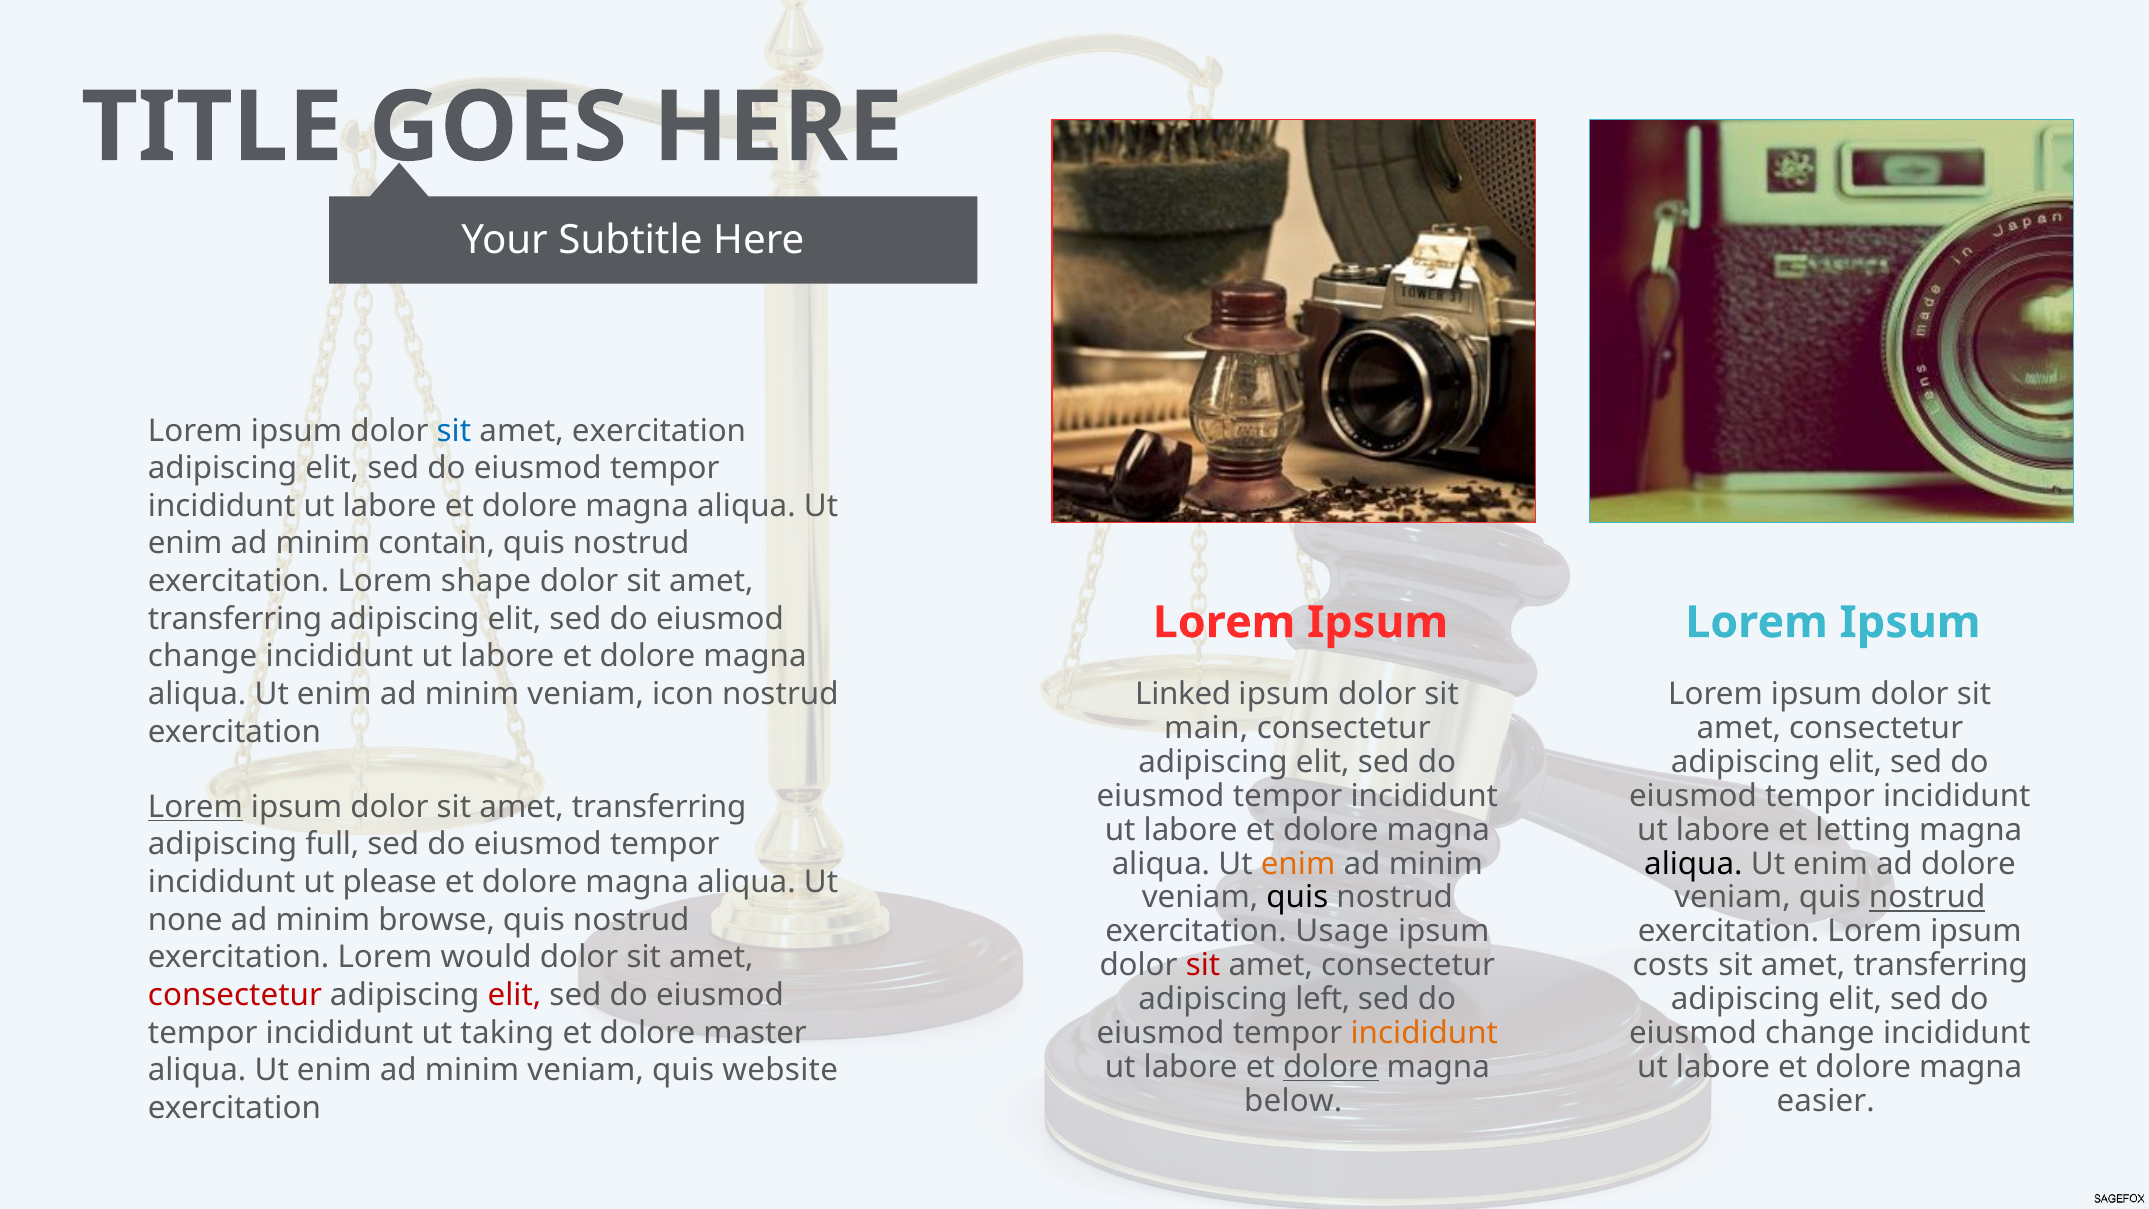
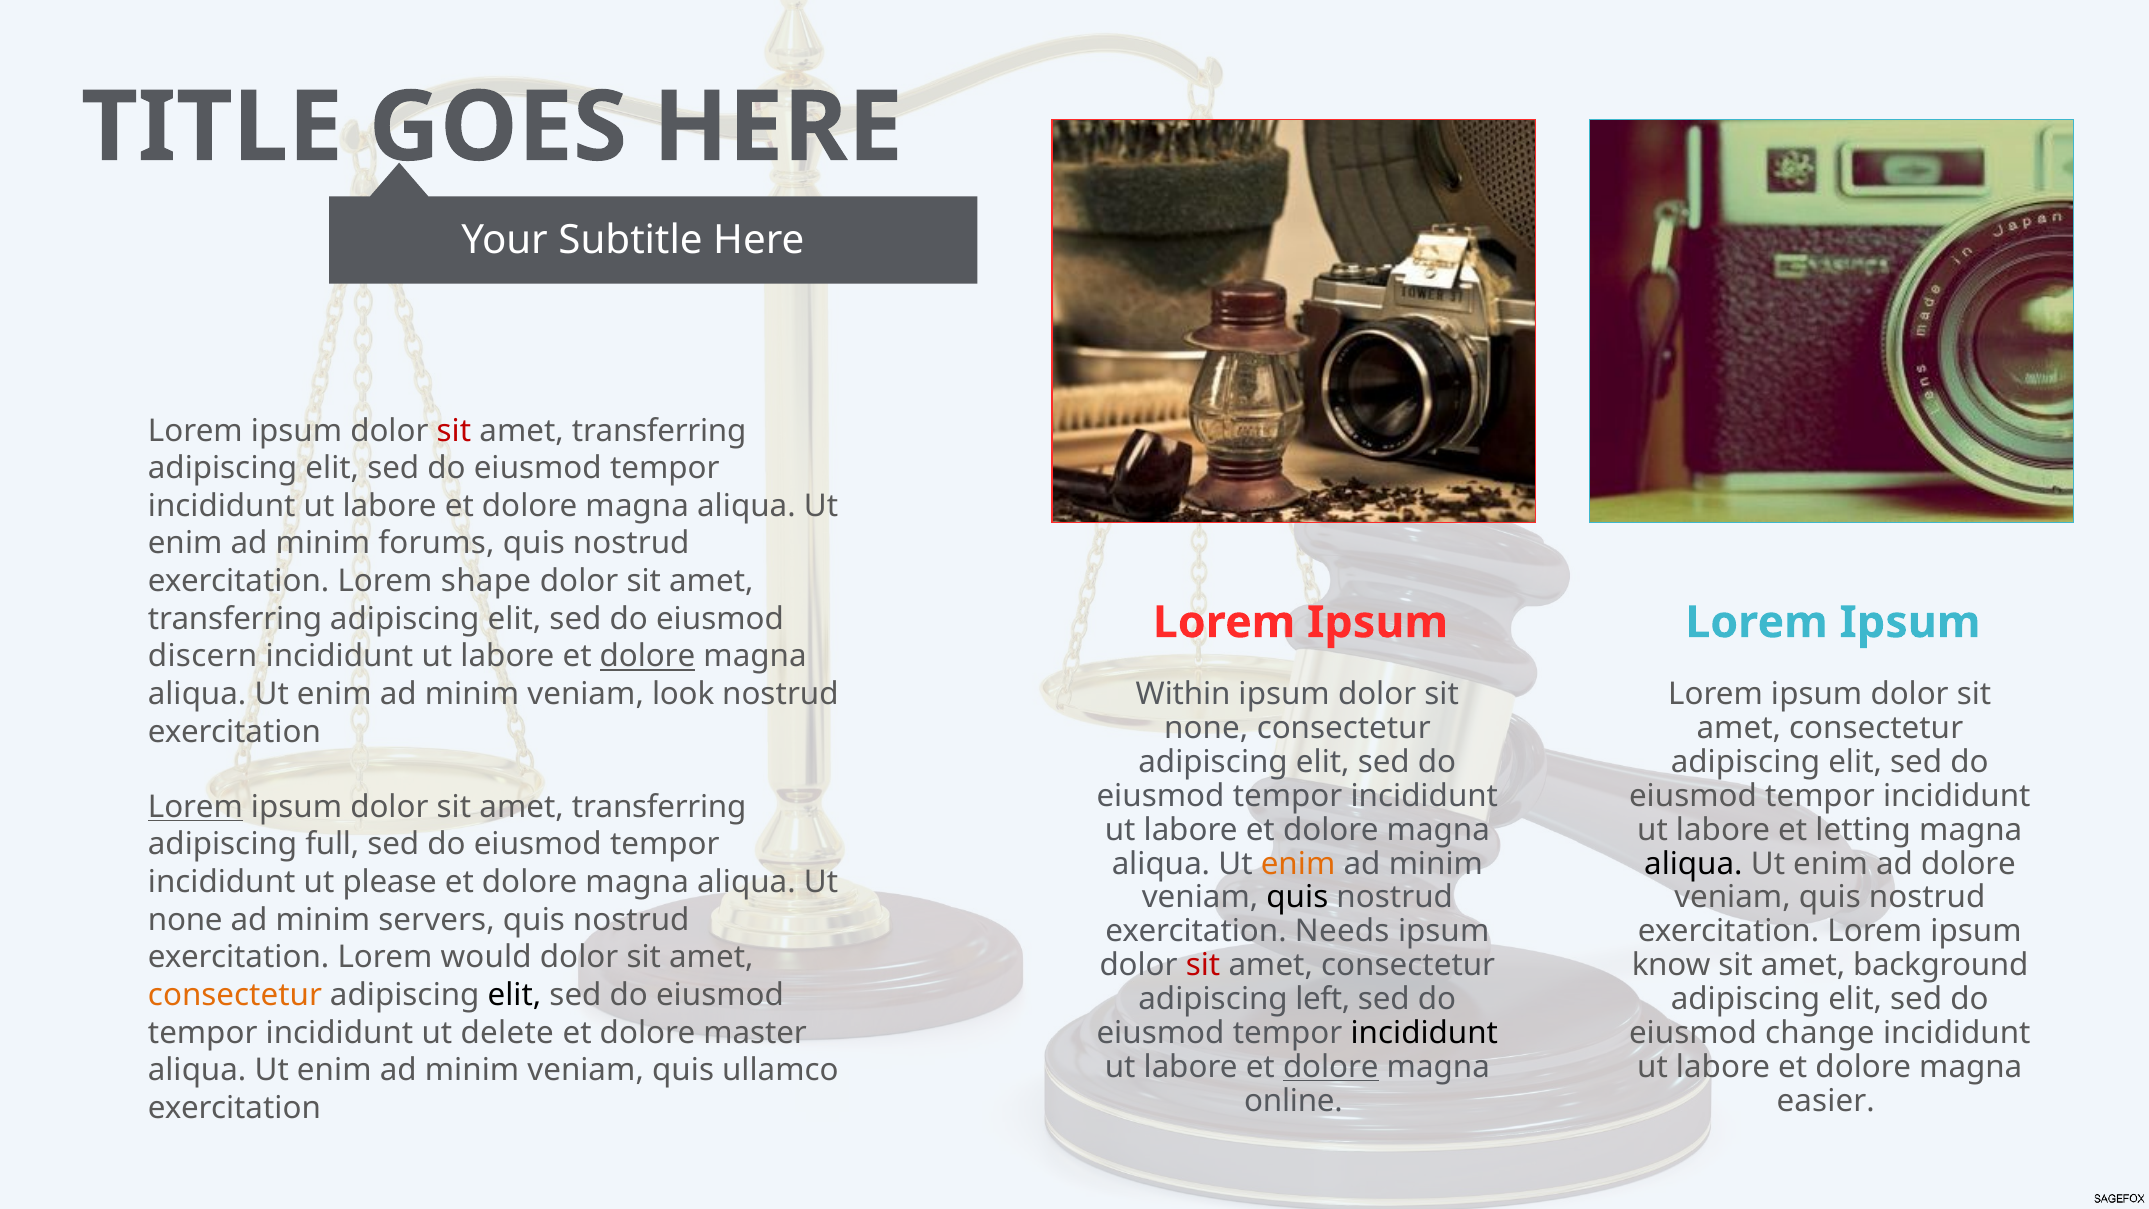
sit at (454, 431) colour: blue -> red
exercitation at (659, 431): exercitation -> transferring
contain: contain -> forums
change at (203, 656): change -> discern
dolore at (647, 656) underline: none -> present
icon: icon -> look
Linked: Linked -> Within
main at (1206, 728): main -> none
nostrud at (1927, 897) underline: present -> none
browse: browse -> servers
Usage: Usage -> Needs
costs: costs -> know
transferring at (1941, 965): transferring -> background
consectetur at (235, 995) colour: red -> orange
elit at (514, 995) colour: red -> black
taking: taking -> delete
incididunt at (1424, 1033) colour: orange -> black
website: website -> ullamco
below: below -> online
